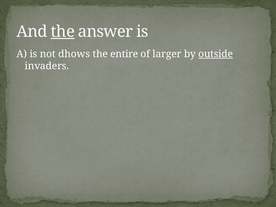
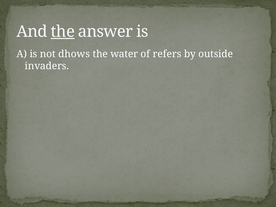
entire: entire -> water
larger: larger -> refers
outside underline: present -> none
